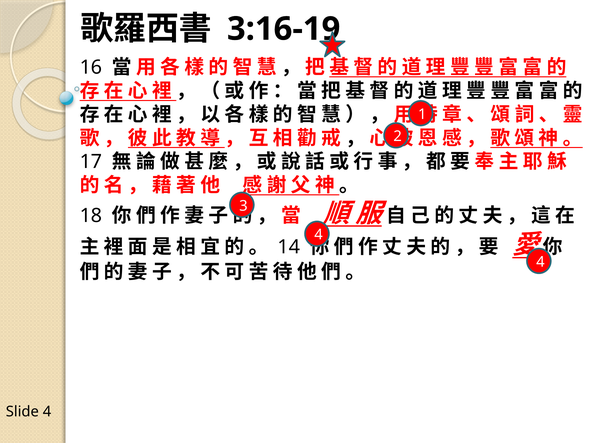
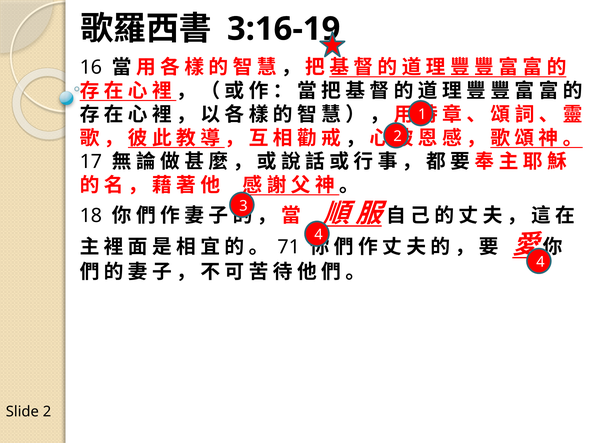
14: 14 -> 71
Slide 4: 4 -> 2
